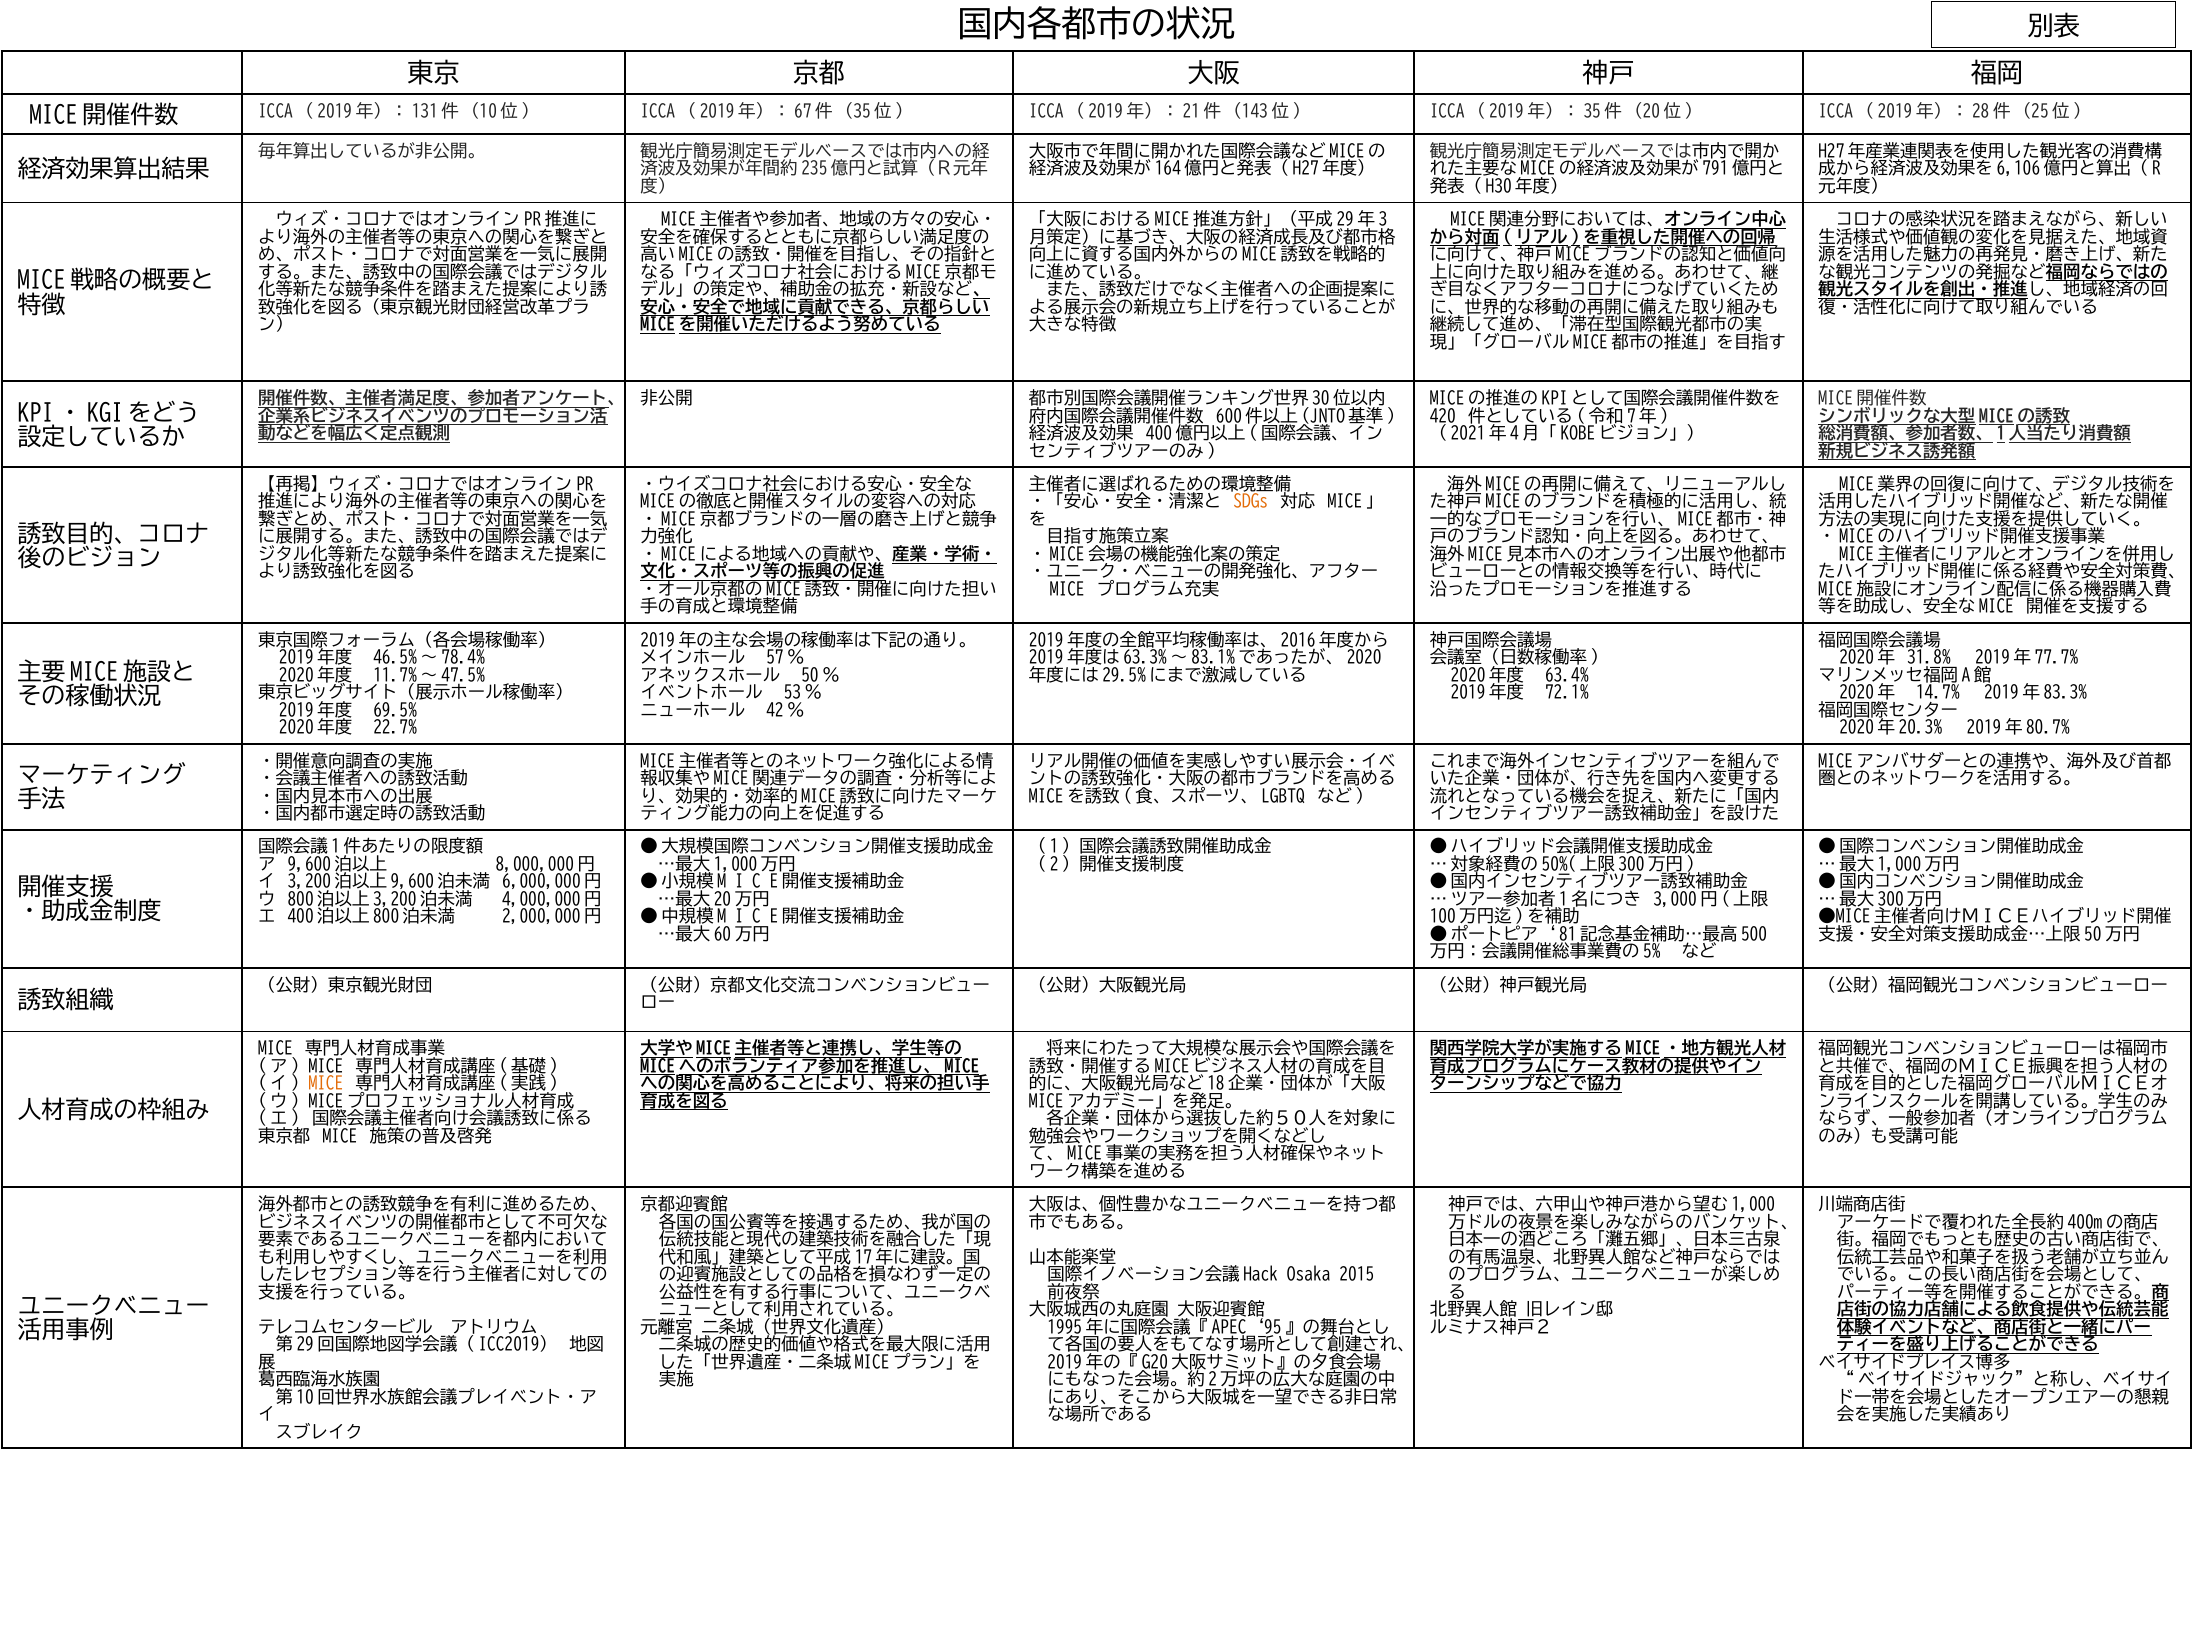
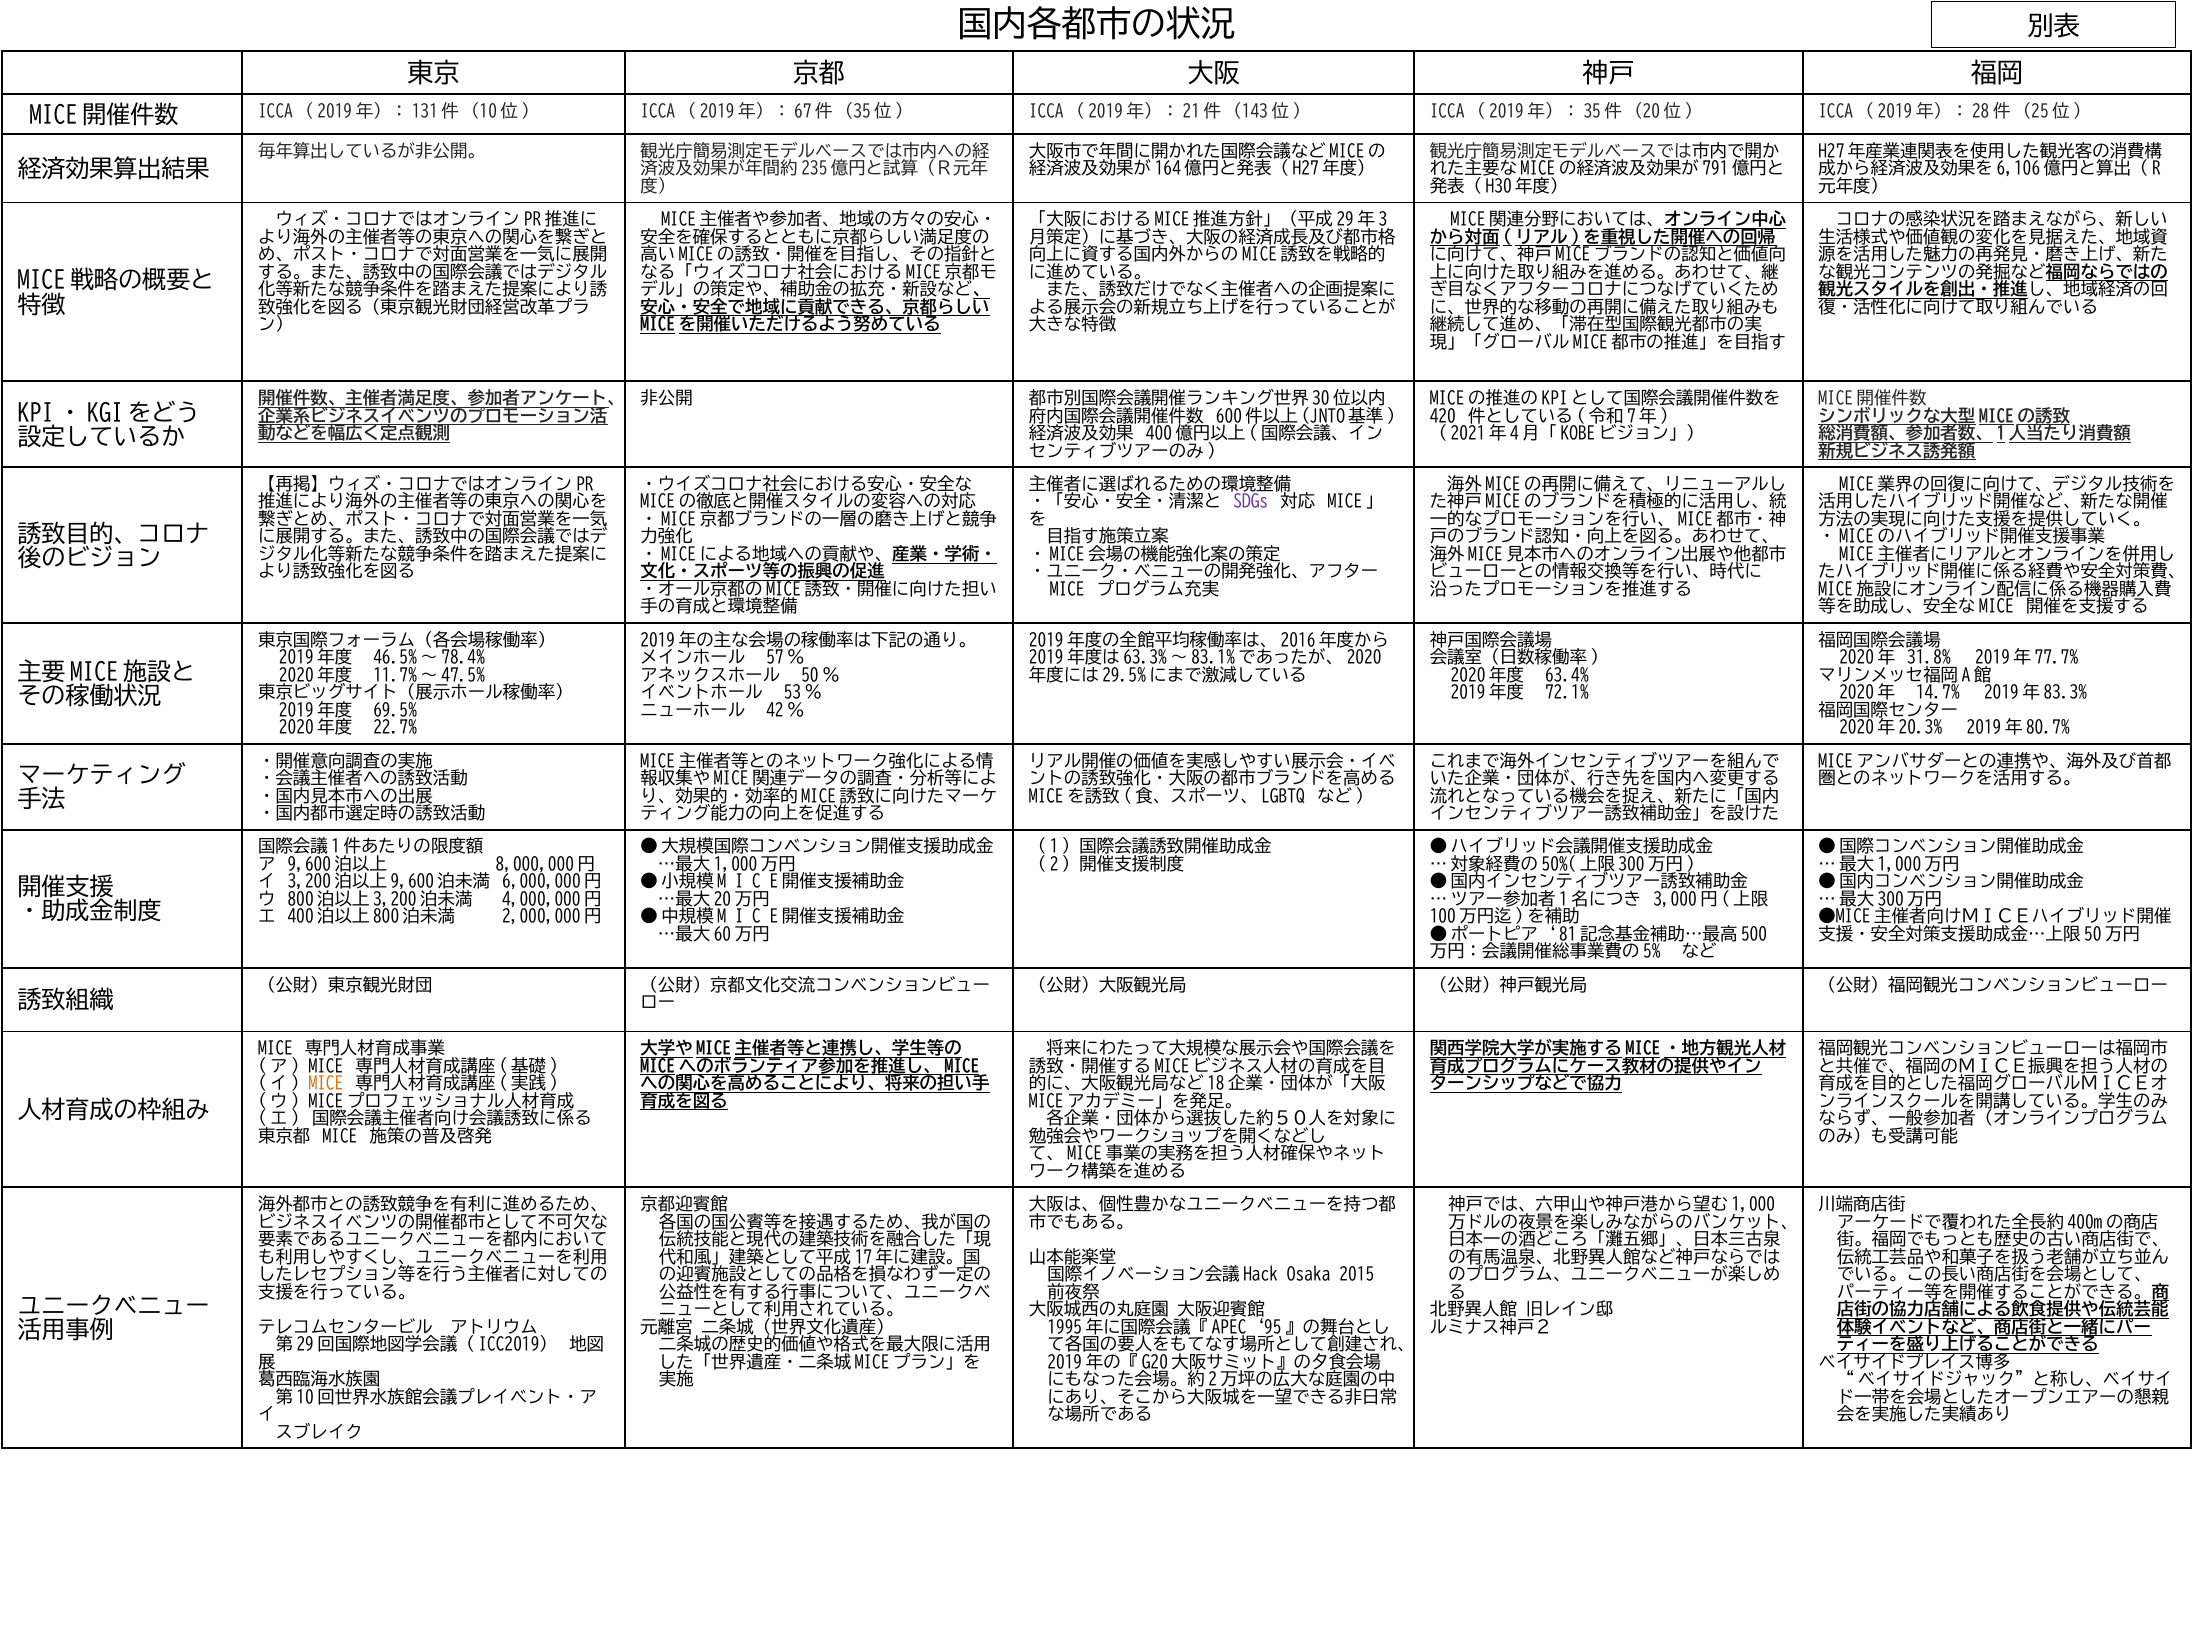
SDGs colour: orange -> purple
